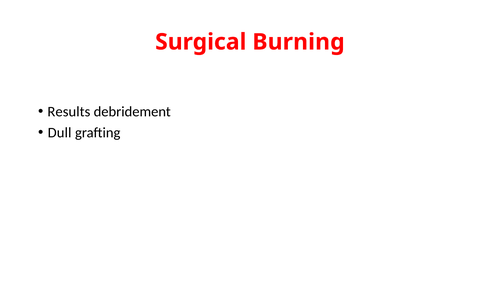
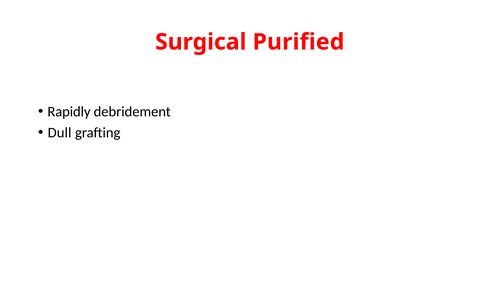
Burning: Burning -> Purified
Results: Results -> Rapidly
